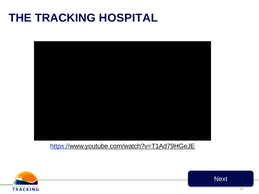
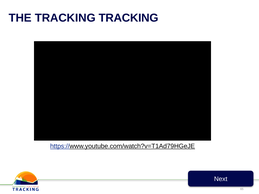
TRACKING HOSPITAL: HOSPITAL -> TRACKING
